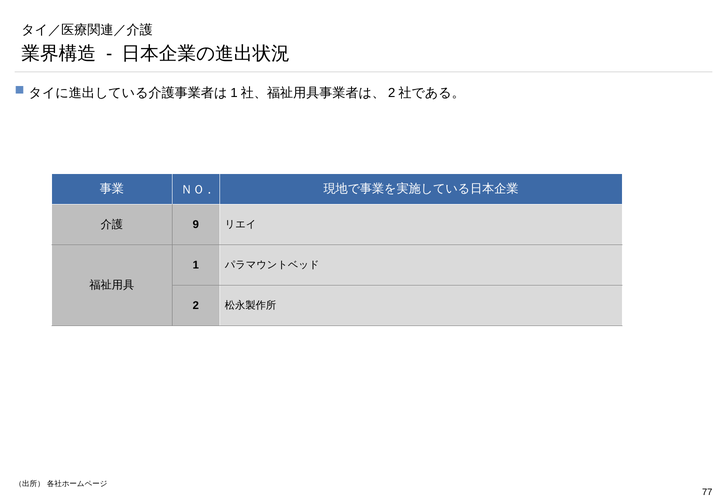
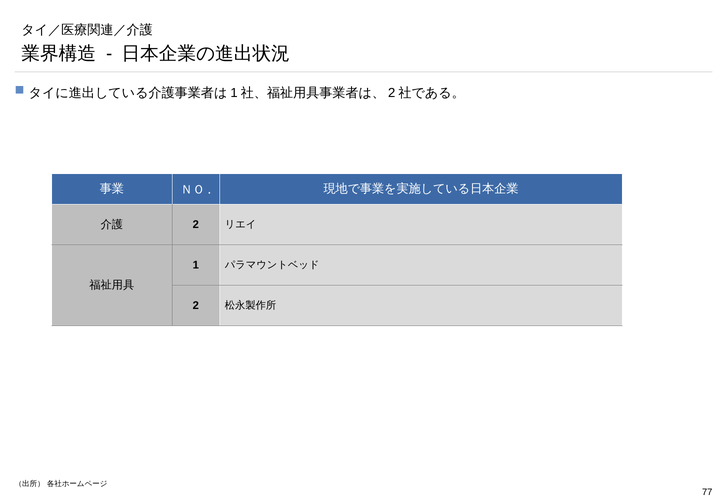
9 at (196, 225): 9 -> 2
